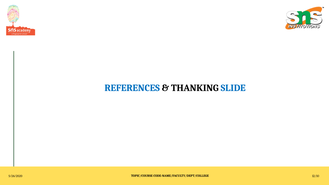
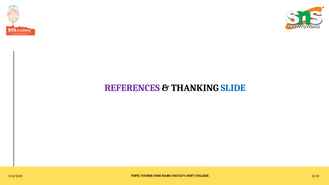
REFERENCES colour: blue -> purple
